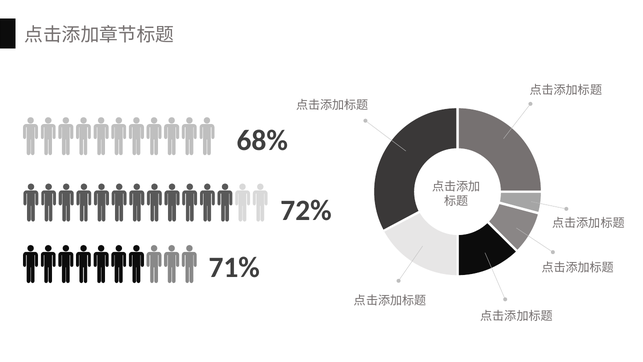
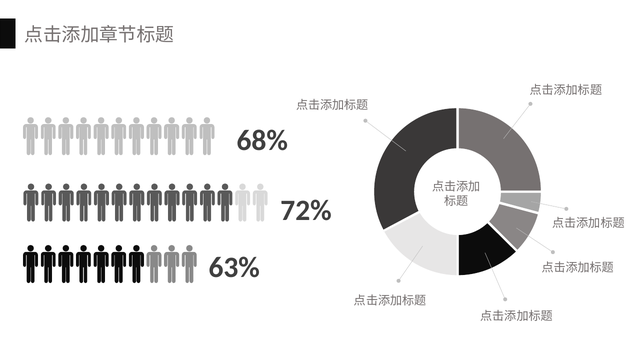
71%: 71% -> 63%
